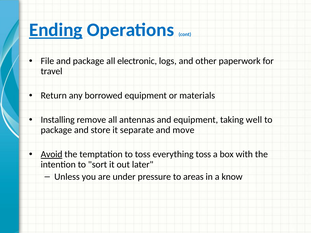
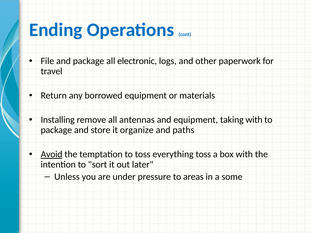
Ending underline: present -> none
taking well: well -> with
separate: separate -> organize
move: move -> paths
know: know -> some
